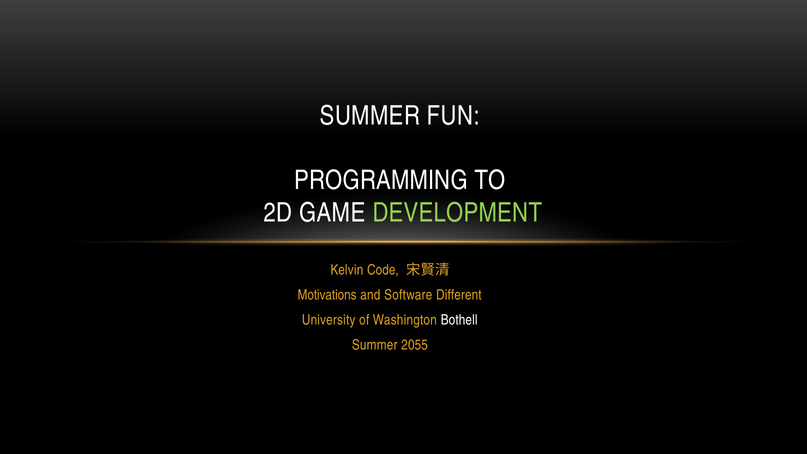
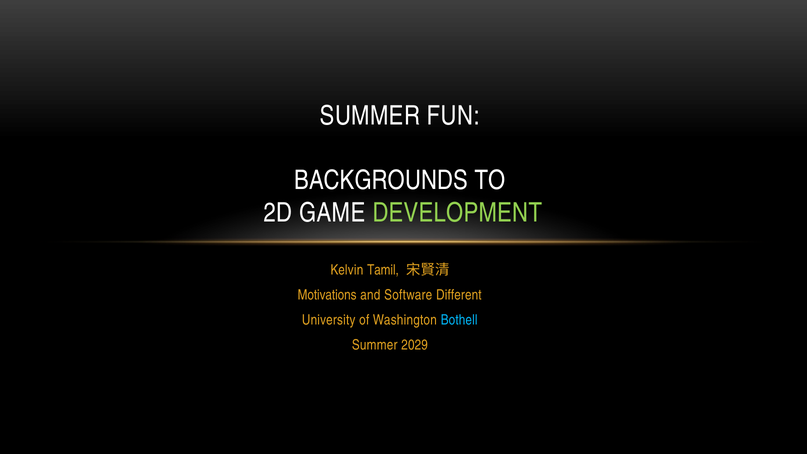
PROGRAMMING: PROGRAMMING -> BACKGROUNDS
Code: Code -> Tamil
Bothell colour: white -> light blue
2055: 2055 -> 2029
